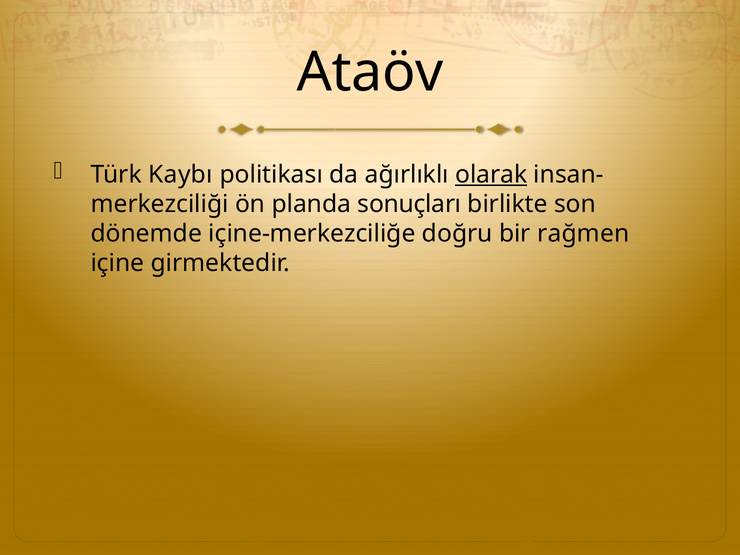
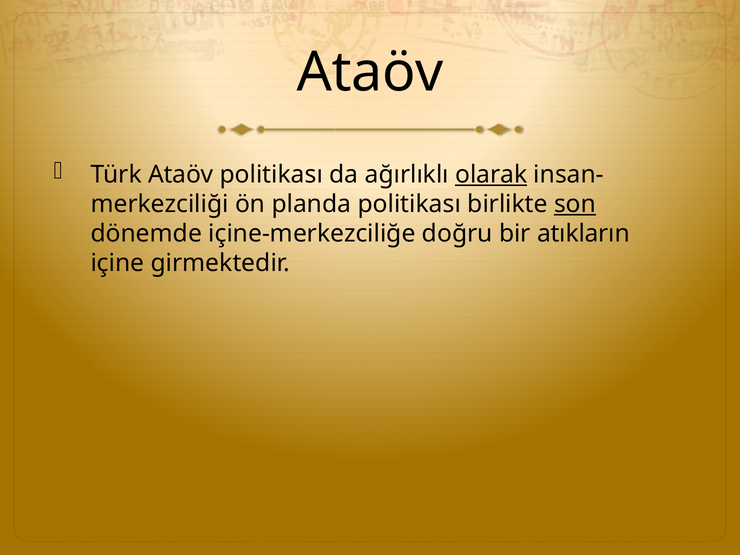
Türk Kaybı: Kaybı -> Ataöv
planda sonuçları: sonuçları -> politikası
son underline: none -> present
rağmen: rağmen -> atıkların
